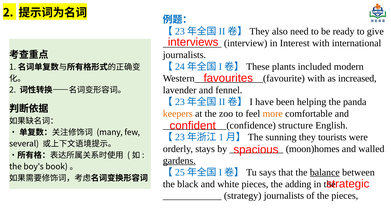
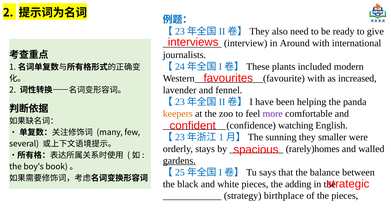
Interest: Interest -> Around
more colour: orange -> purple
structure: structure -> watching
tourists: tourists -> smaller
moon)homes: moon)homes -> rarely)homes
balance underline: present -> none
strategy journalists: journalists -> birthplace
